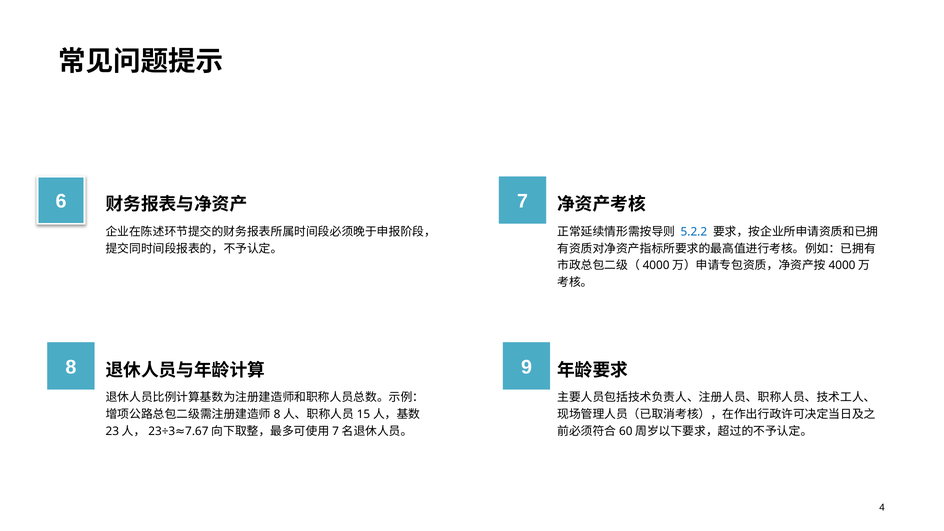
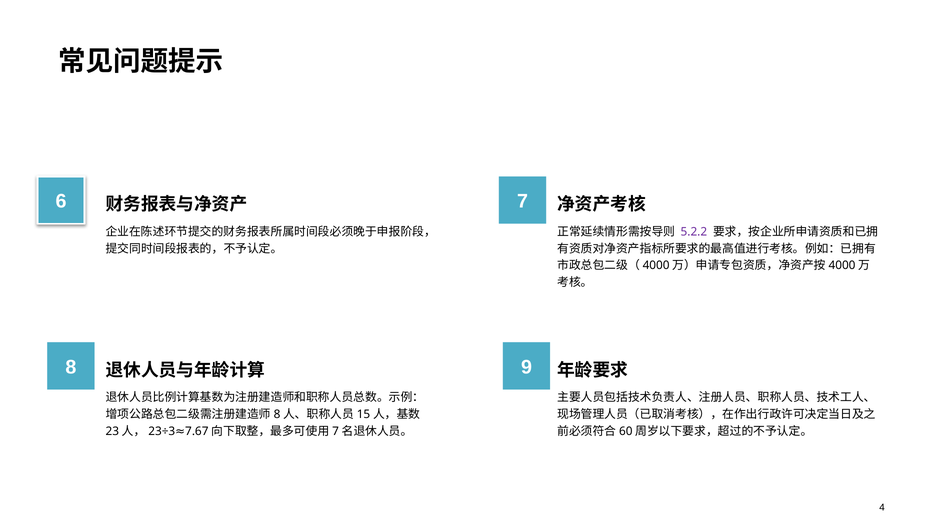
5.2.2 colour: blue -> purple
